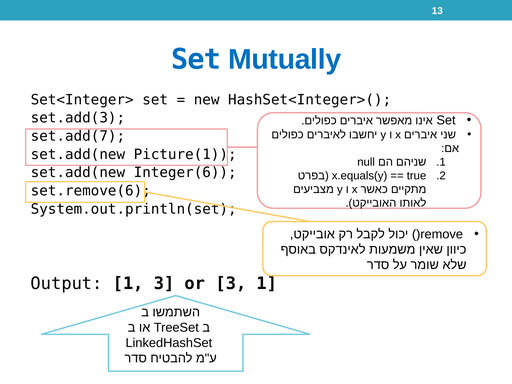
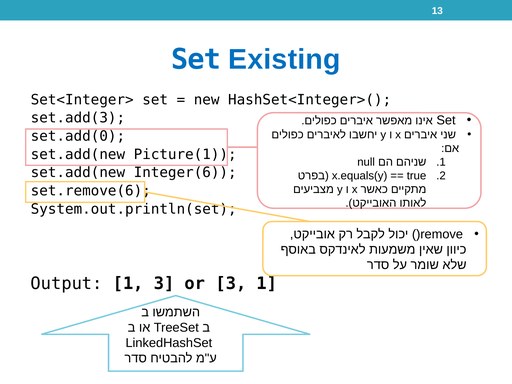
Mutually: Mutually -> Existing
set.add(7: set.add(7 -> set.add(0
